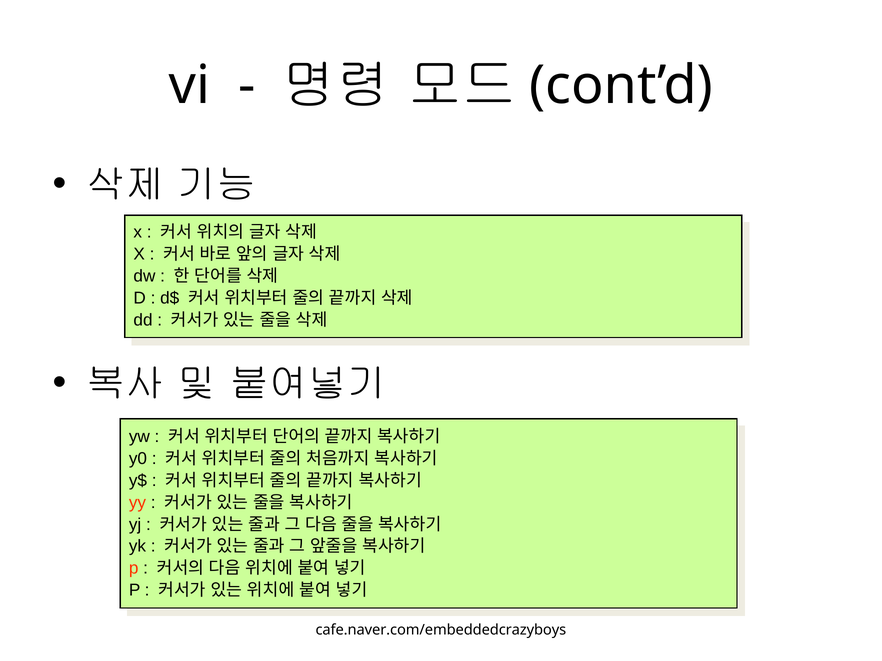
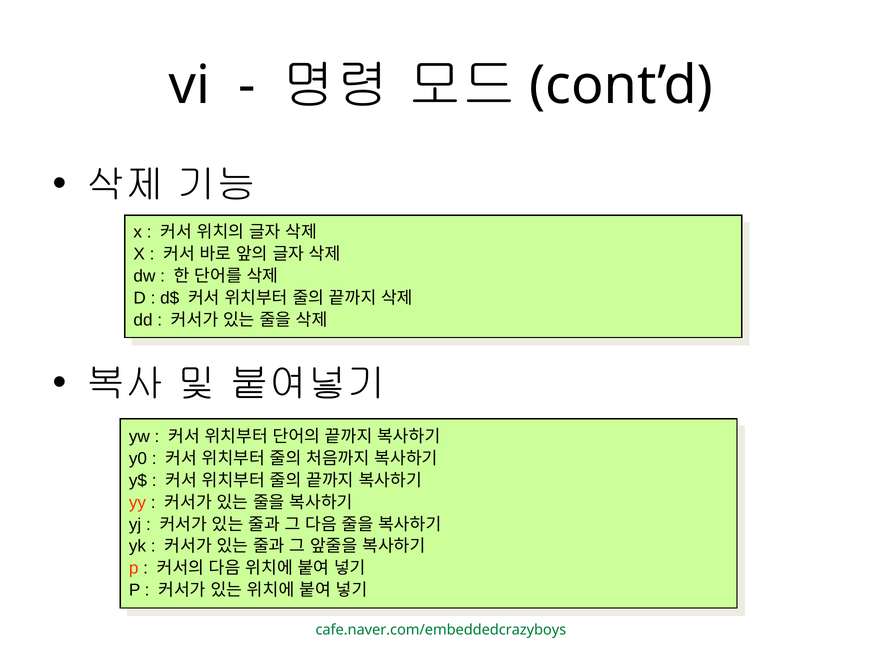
cafe.naver.com/embeddedcrazyboys colour: black -> green
